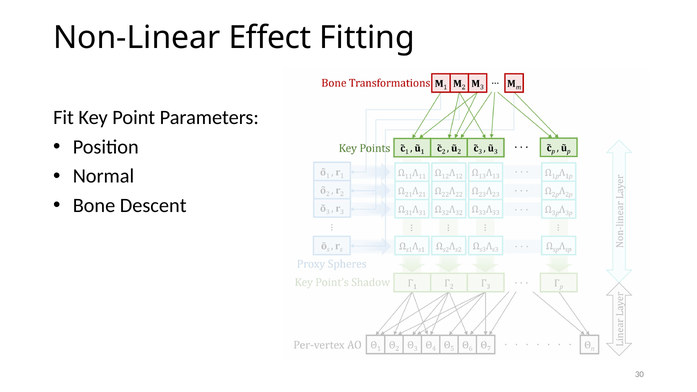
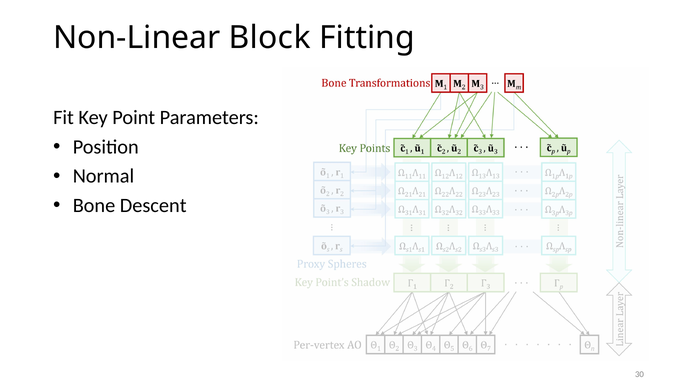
Effect: Effect -> Block
